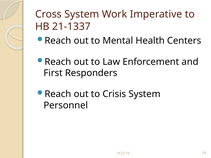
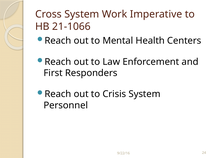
21-1337: 21-1337 -> 21-1066
